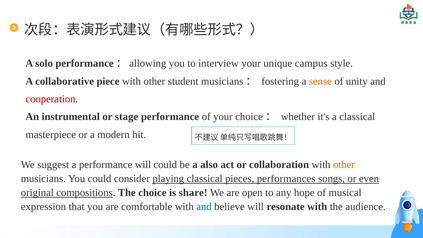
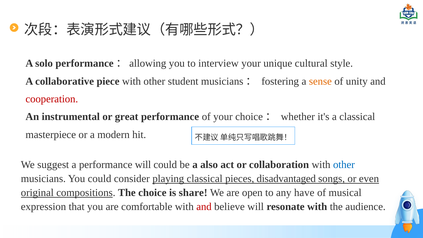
campus: campus -> cultural
stage: stage -> great
other at (344, 165) colour: orange -> blue
performances: performances -> disadvantaged
hope: hope -> have
and at (204, 207) colour: blue -> red
